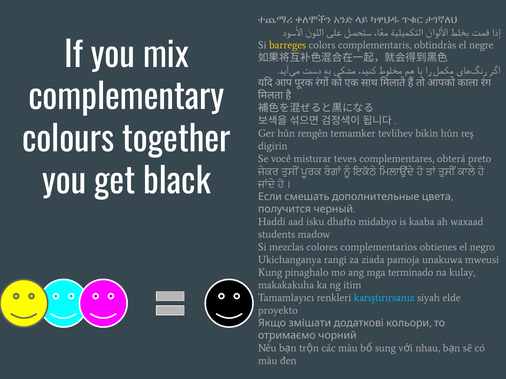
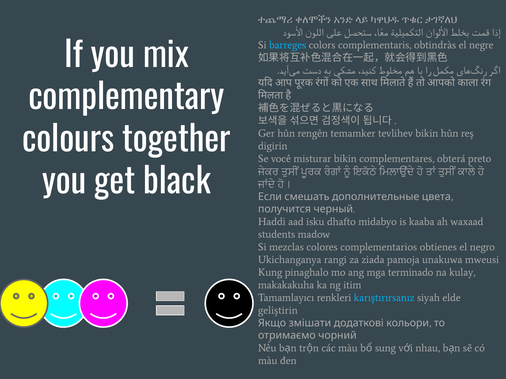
barreges colour: yellow -> light blue
misturar teves: teves -> bikin
proyekto: proyekto -> geliştirin
